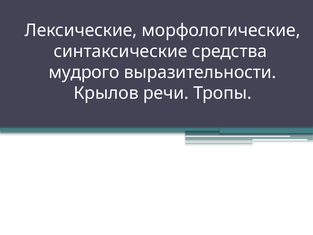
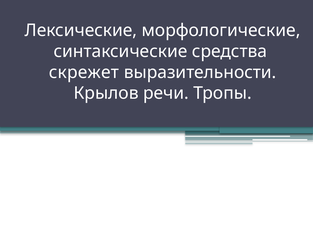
мудрого: мудрого -> скрежет
